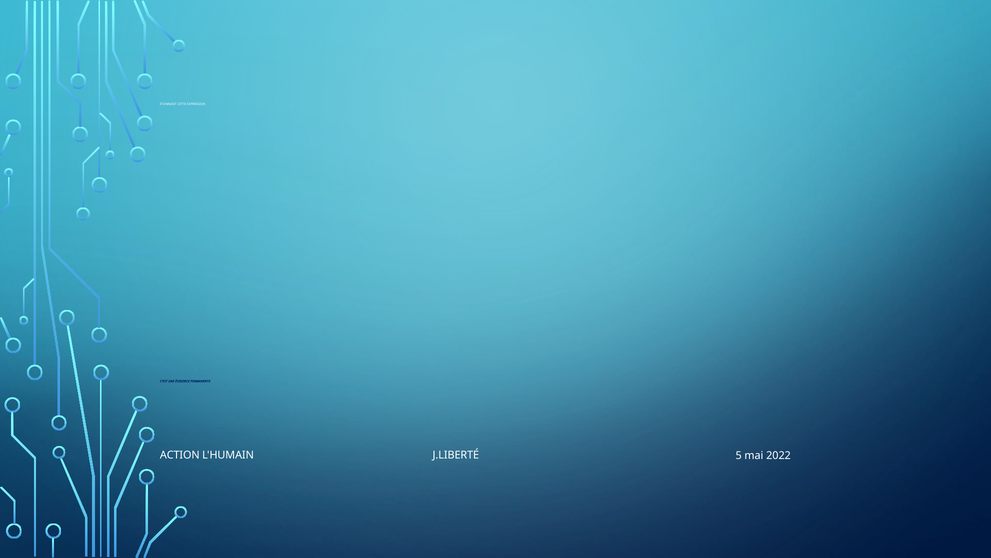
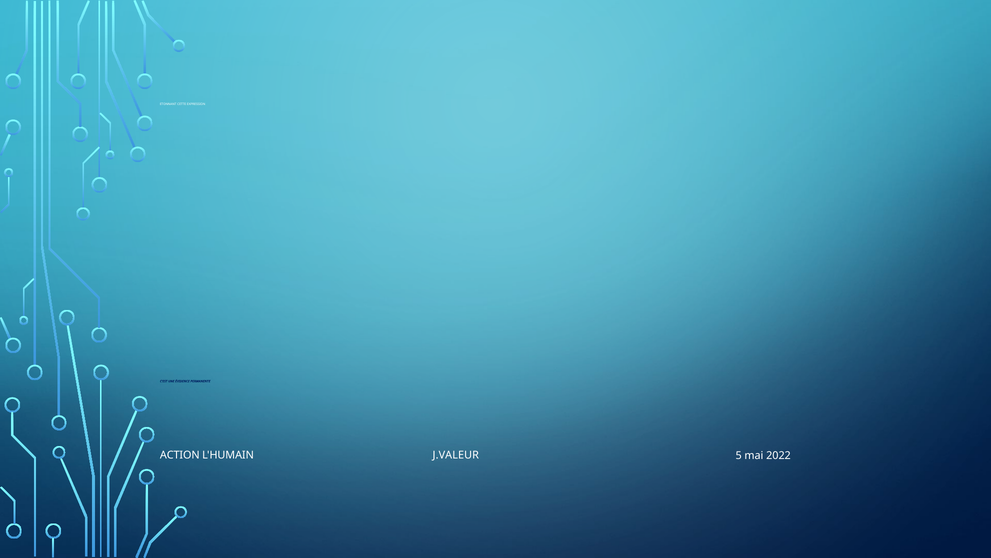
J.LIBERTÉ: J.LIBERTÉ -> J.VALEUR
